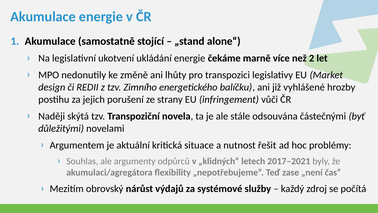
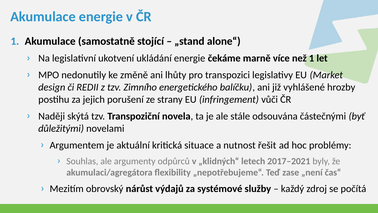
než 2: 2 -> 1
